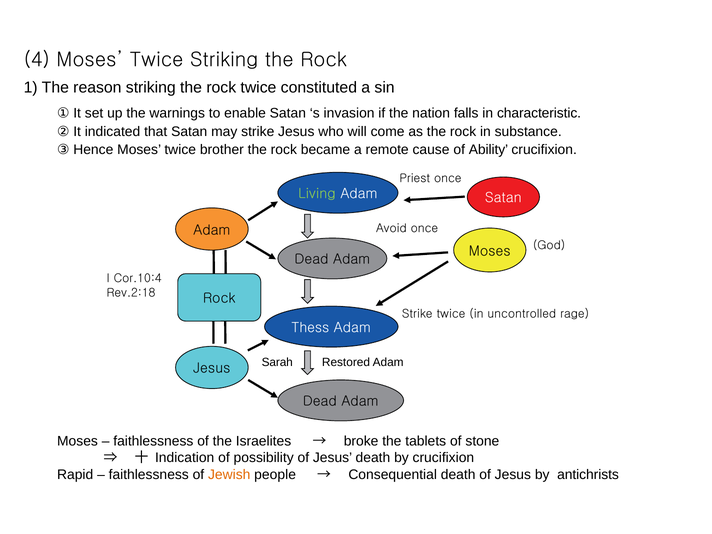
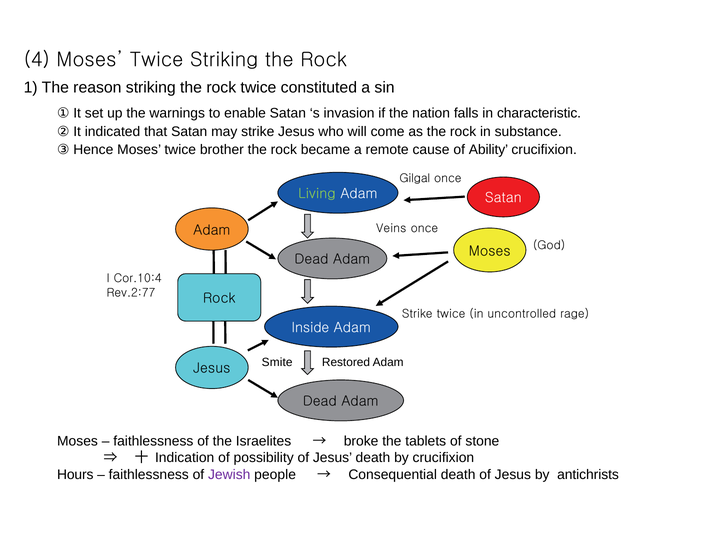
Priest: Priest -> Gilgal
Avoid: Avoid -> Veins
Rev.2:18: Rev.2:18 -> Rev.2:77
Thess: Thess -> Inside
Sarah: Sarah -> Smite
Rapid: Rapid -> Hours
Jewish colour: orange -> purple
